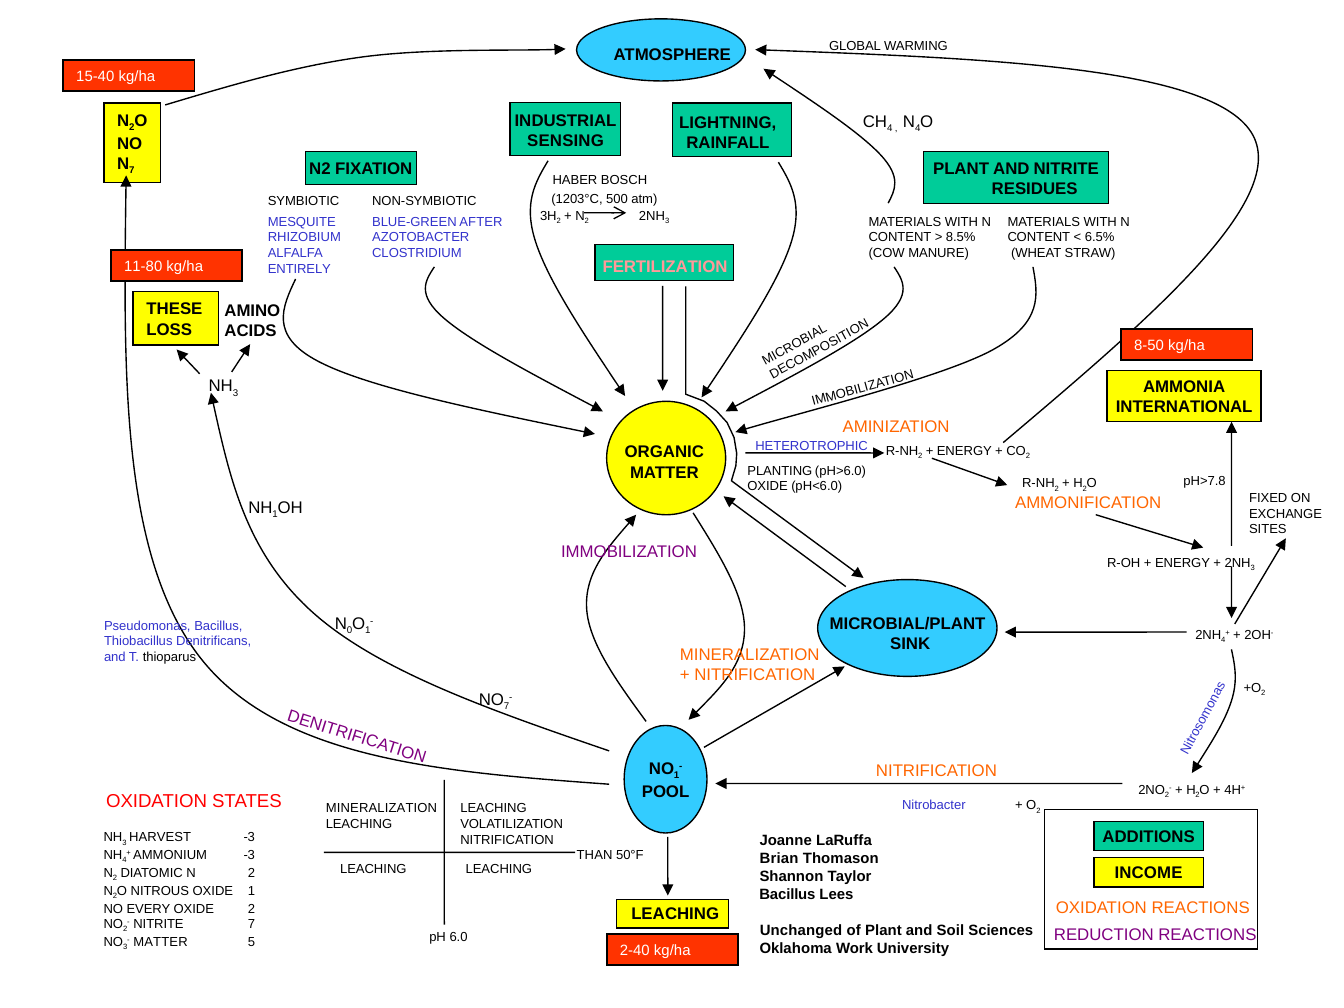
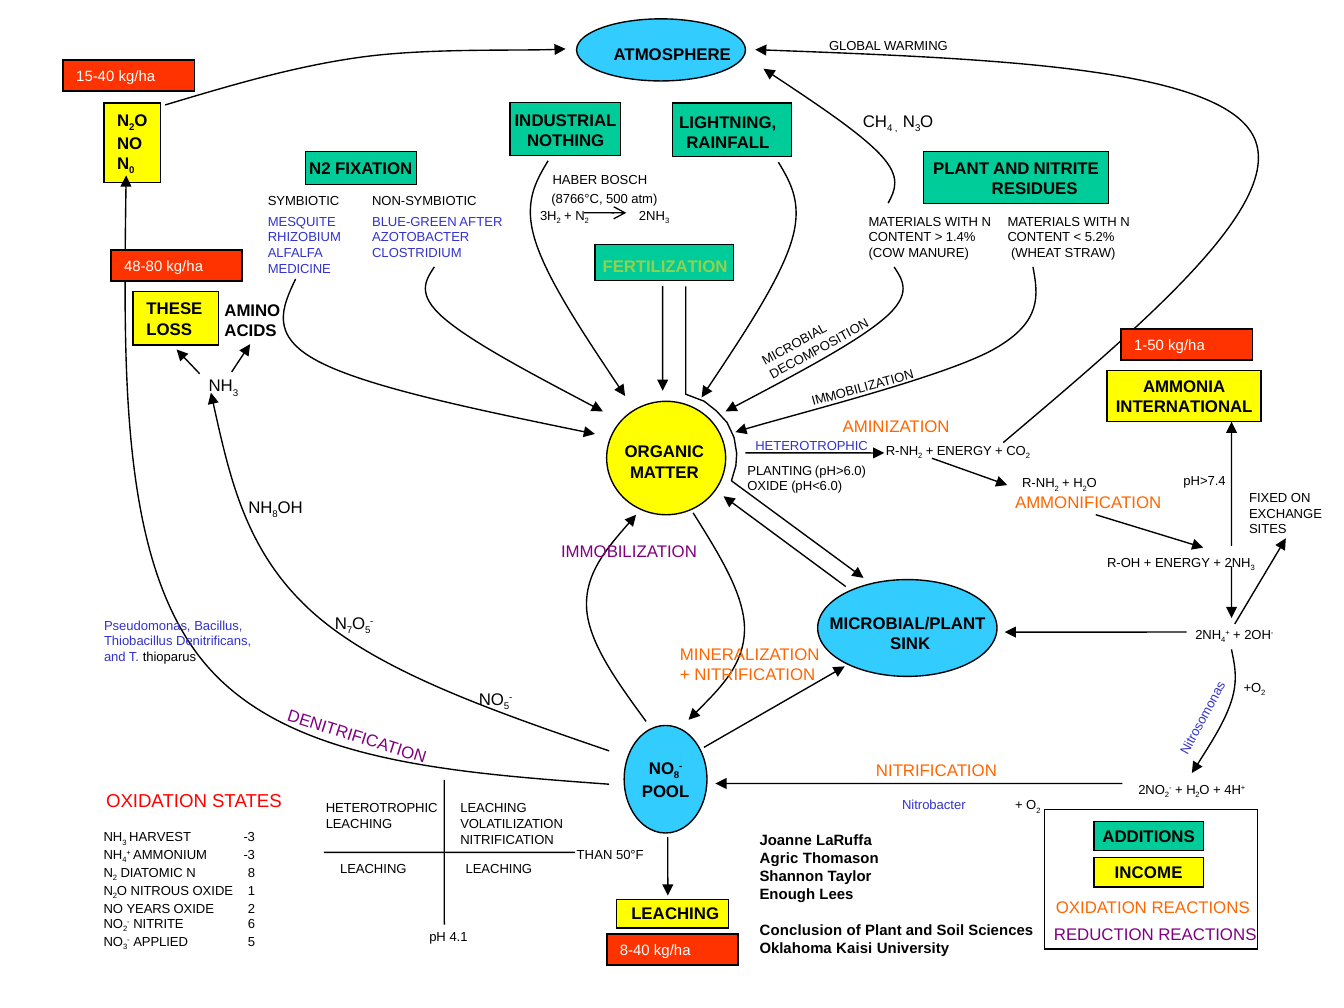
N 4: 4 -> 3
SENSING: SENSING -> NOTHING
N 7: 7 -> 0
1203°C: 1203°C -> 8766°C
8.5%: 8.5% -> 1.4%
6.5%: 6.5% -> 5.2%
FERTILIZATION colour: pink -> light green
11-80: 11-80 -> 48-80
ENTIRELY: ENTIRELY -> MEDICINE
8-50: 8-50 -> 1-50
pH>7.8: pH>7.8 -> pH>7.4
1 at (275, 515): 1 -> 8
0: 0 -> 7
1 at (368, 631): 1 -> 5
NO 7: 7 -> 5
NO 1: 1 -> 8
MINERALIZATION at (381, 809): MINERALIZATION -> HETEROTROPHIC
Brian: Brian -> Agric
DIATOMIC N 2: 2 -> 8
Bacillus at (787, 895): Bacillus -> Enough
EVERY: EVERY -> YEARS
NITRITE 7: 7 -> 6
Unchanged: Unchanged -> Conclusion
6.0: 6.0 -> 4.1
MATTER at (161, 942): MATTER -> APPLIED
Work: Work -> Kaisi
2-40: 2-40 -> 8-40
